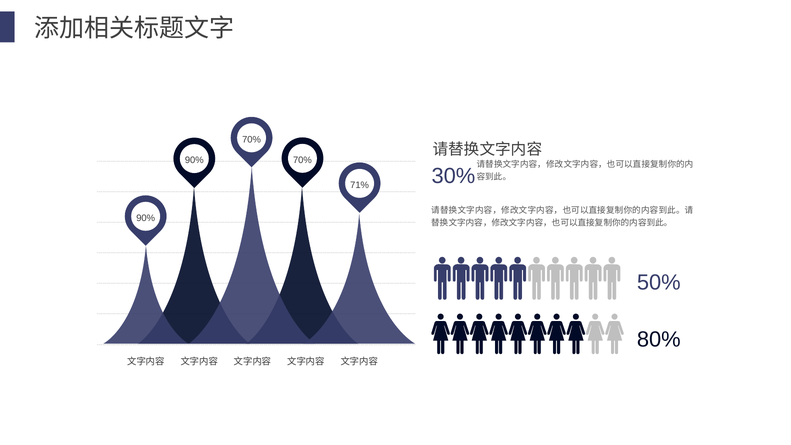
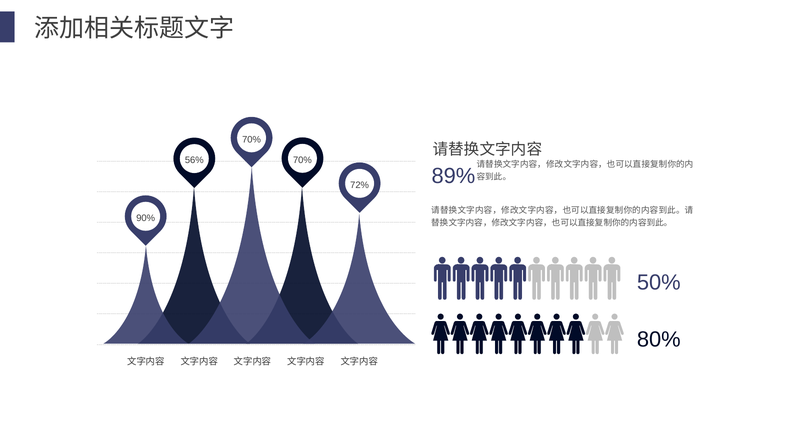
90% at (194, 160): 90% -> 56%
30%: 30% -> 89%
71%: 71% -> 72%
